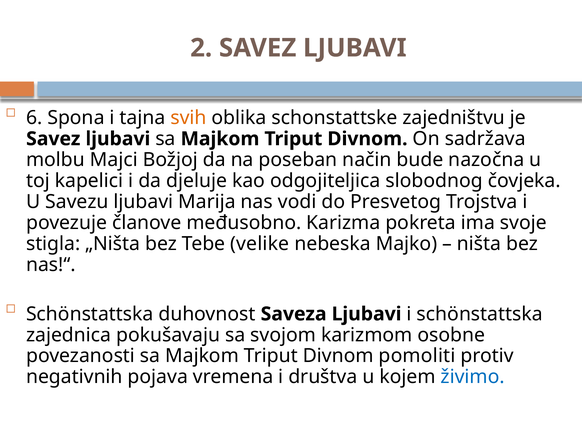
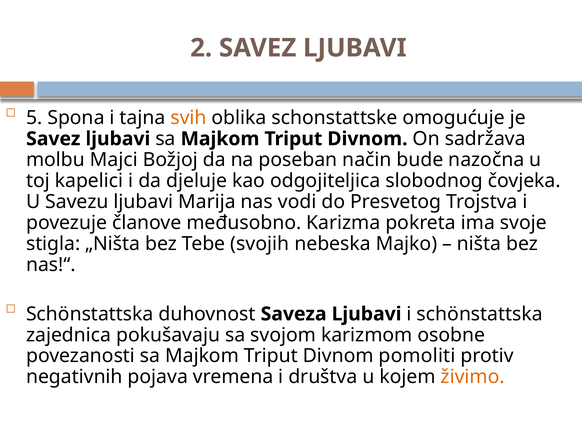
6: 6 -> 5
zajedništvu: zajedništvu -> omogućuje
velike: velike -> svojih
živimo colour: blue -> orange
